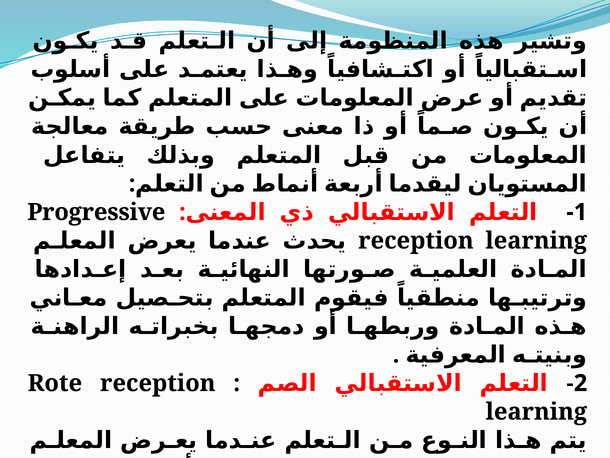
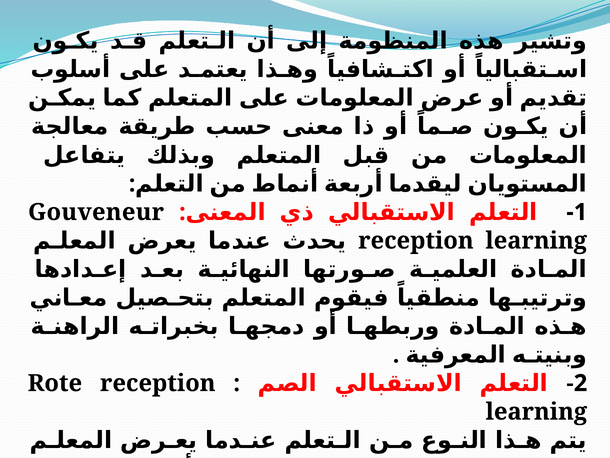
Progressive: Progressive -> Gouveneur
